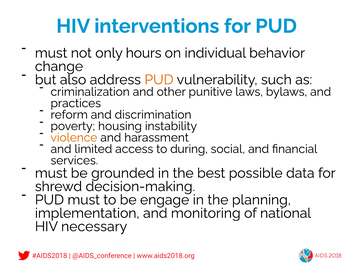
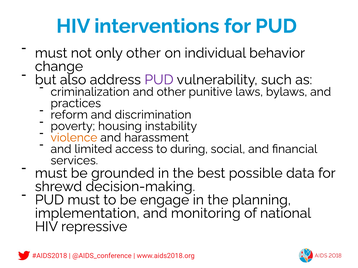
only hours: hours -> other
PUD at (159, 80) colour: orange -> purple
necessary: necessary -> repressive
